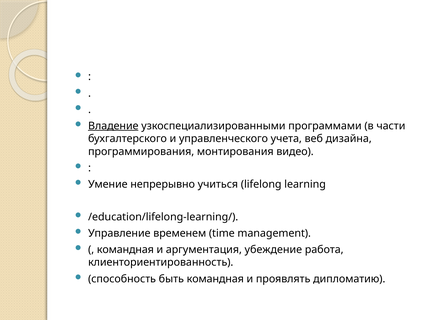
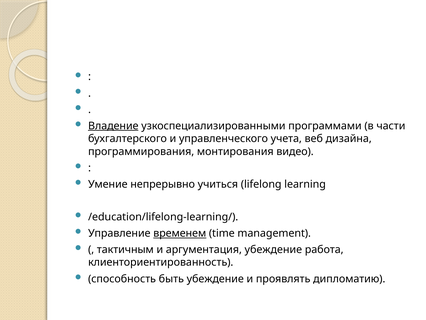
временем underline: none -> present
командная at (125, 249): командная -> тактичным
быть командная: командная -> убеждение
